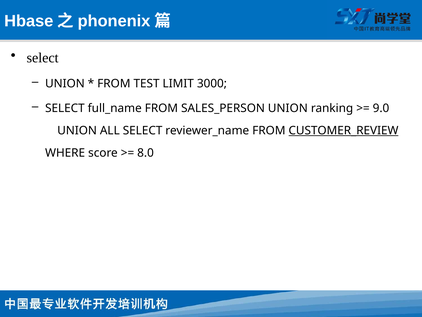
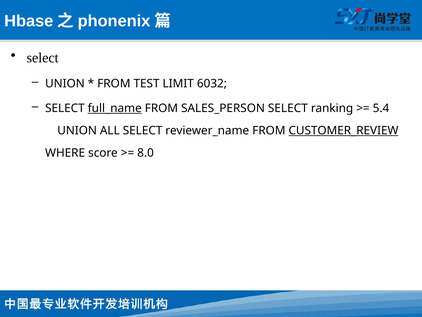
3000: 3000 -> 6032
full_name underline: none -> present
SALES_PERSON UNION: UNION -> SELECT
9.0: 9.0 -> 5.4
